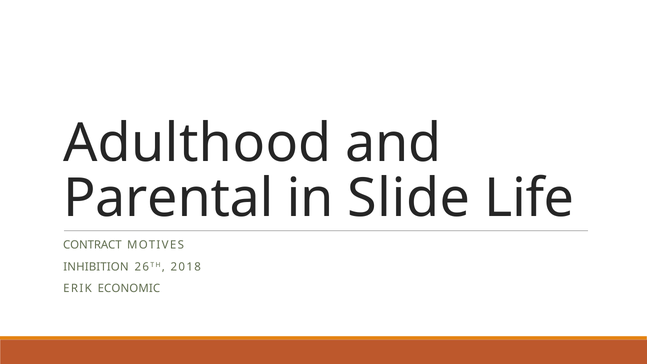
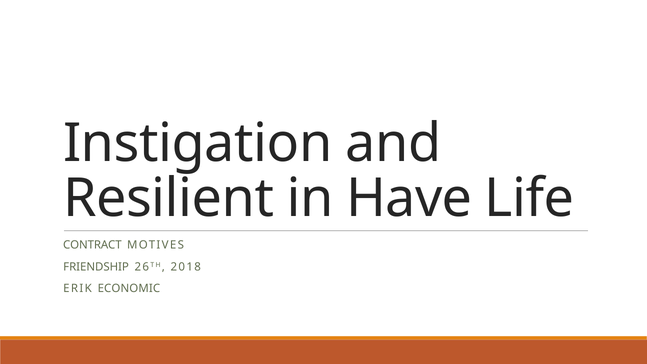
Adulthood: Adulthood -> Instigation
Parental: Parental -> Resilient
Slide: Slide -> Have
INHIBITION: INHIBITION -> FRIENDSHIP
